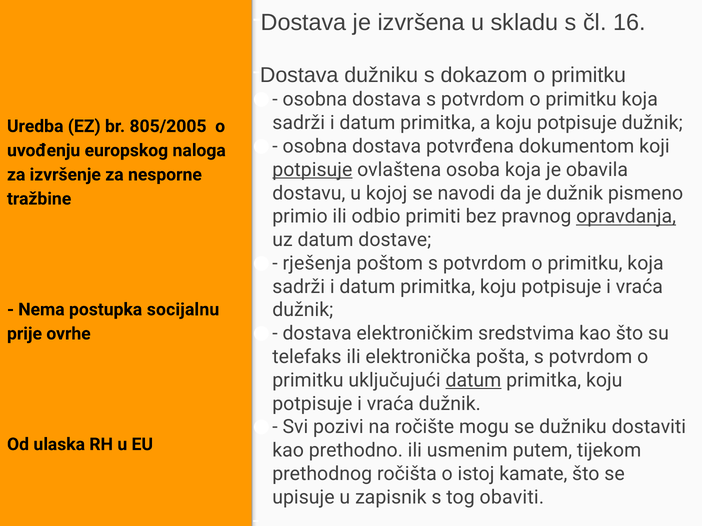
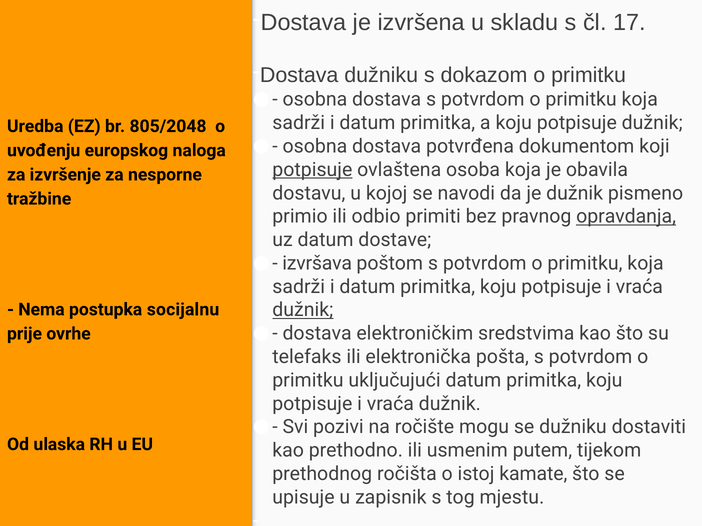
16: 16 -> 17
805/2005: 805/2005 -> 805/2048
rješenja: rješenja -> izvršava
dužnik at (303, 310) underline: none -> present
datum at (473, 381) underline: present -> none
obaviti: obaviti -> mjestu
